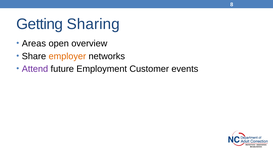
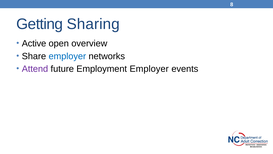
Areas: Areas -> Active
employer at (67, 56) colour: orange -> blue
Employment Customer: Customer -> Employer
